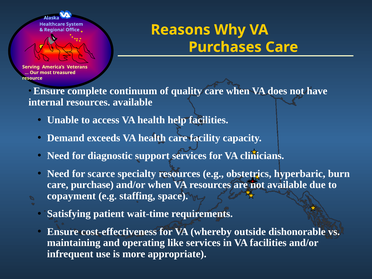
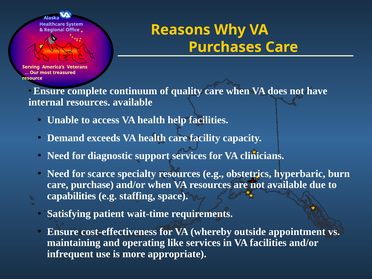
copayment: copayment -> capabilities
dishonorable: dishonorable -> appointment
